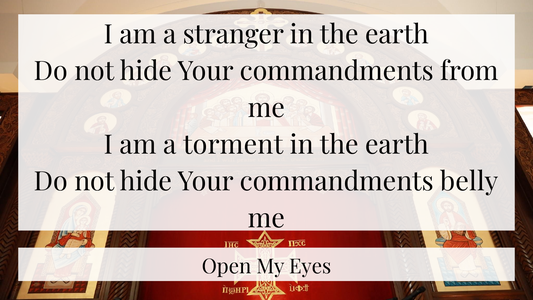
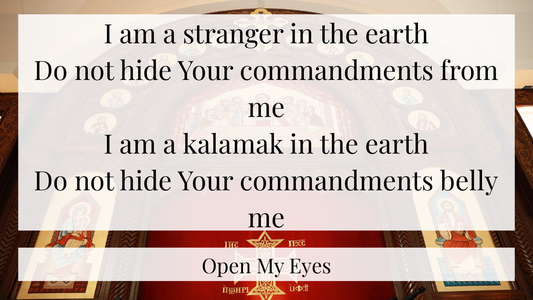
torment: torment -> kalamak
